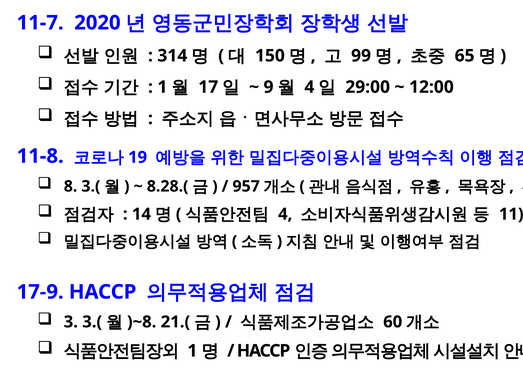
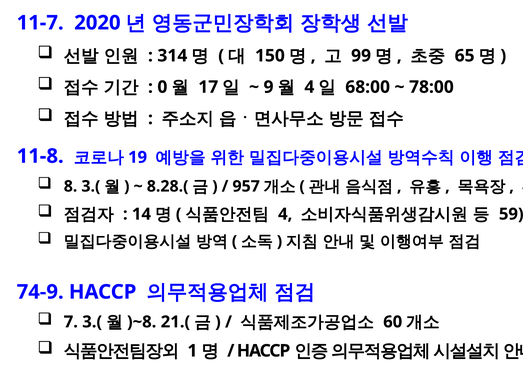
1 at (162, 87): 1 -> 0
29:00: 29:00 -> 68:00
12:00: 12:00 -> 78:00
11: 11 -> 59
17-9: 17-9 -> 74-9
3: 3 -> 7
